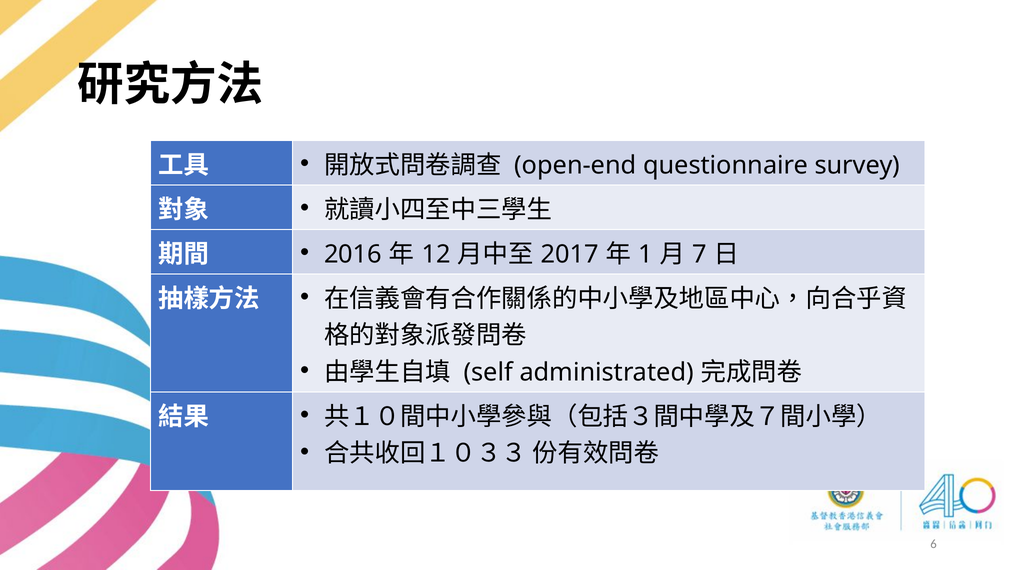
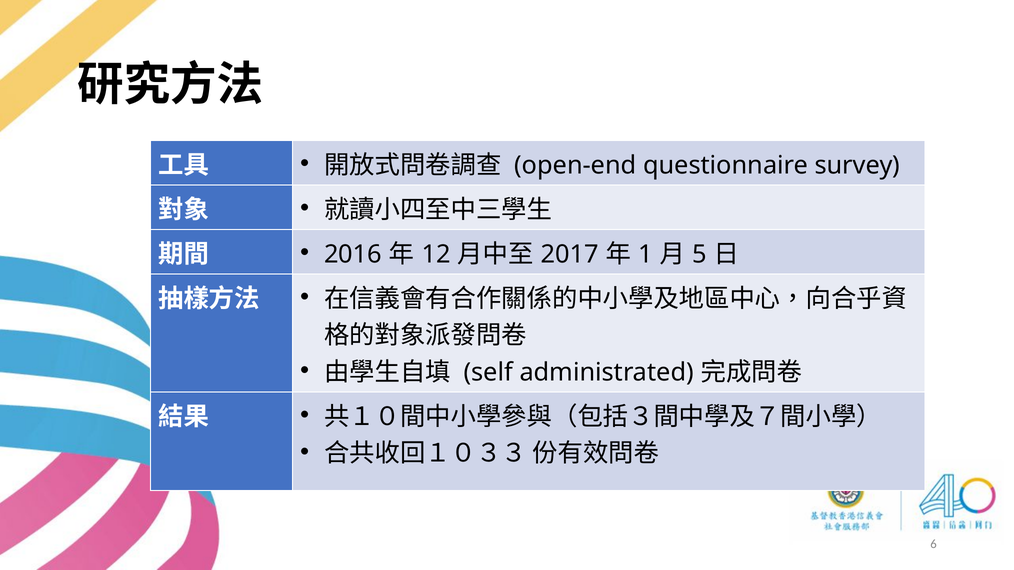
7: 7 -> 5
